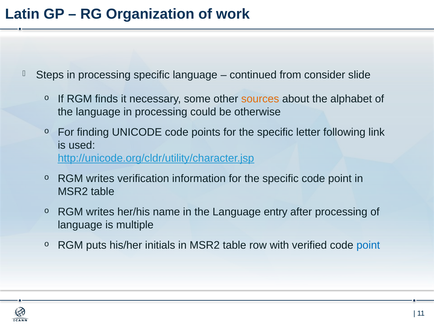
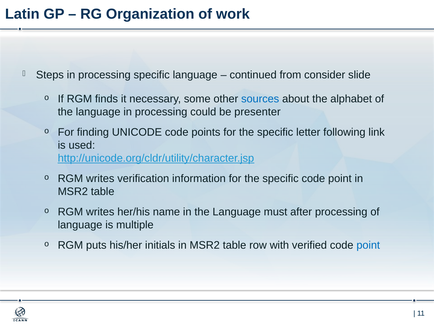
sources colour: orange -> blue
otherwise: otherwise -> presenter
entry: entry -> must
